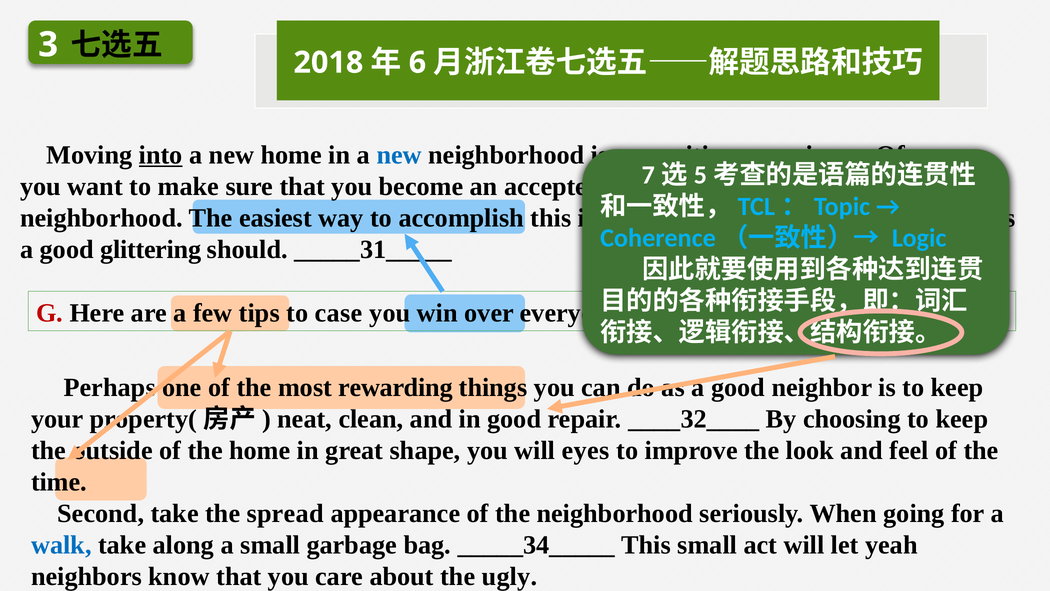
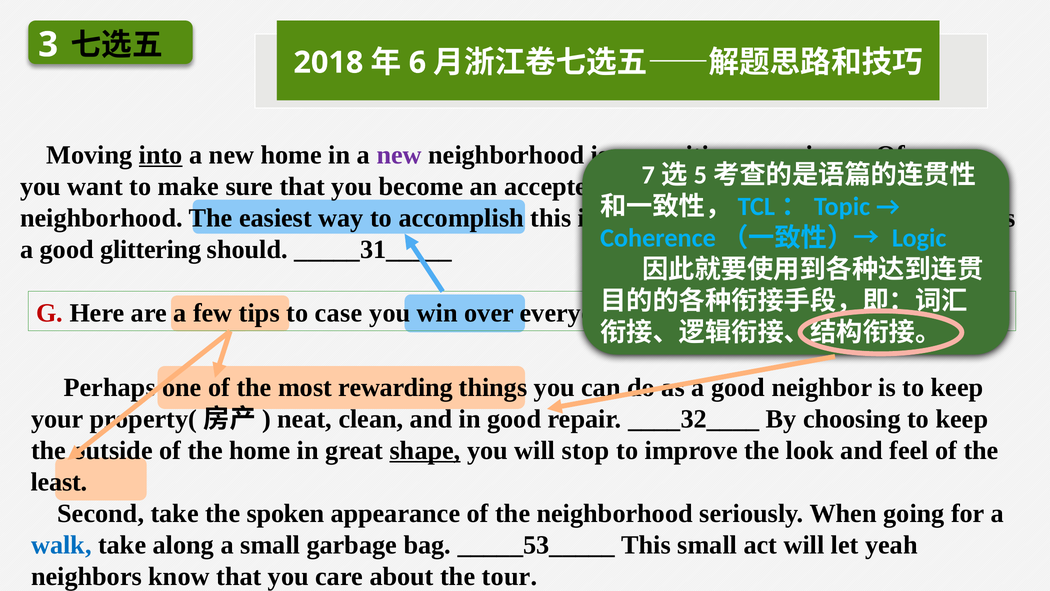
new at (399, 155) colour: blue -> purple
shape underline: none -> present
eyes: eyes -> stop
time: time -> least
spread: spread -> spoken
_____34_____: _____34_____ -> _____53_____
ugly: ugly -> tour
